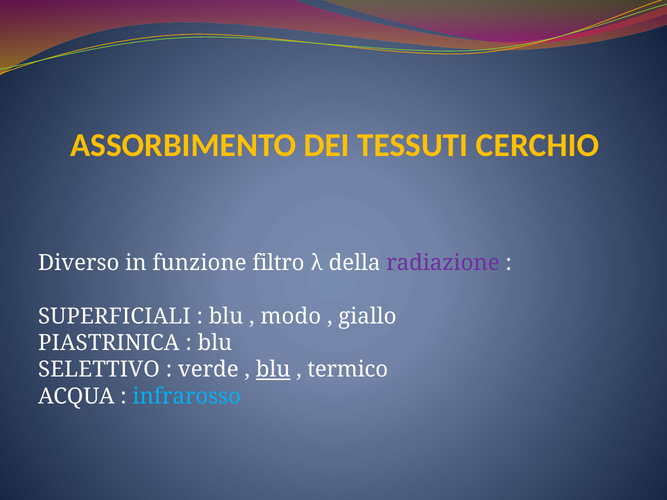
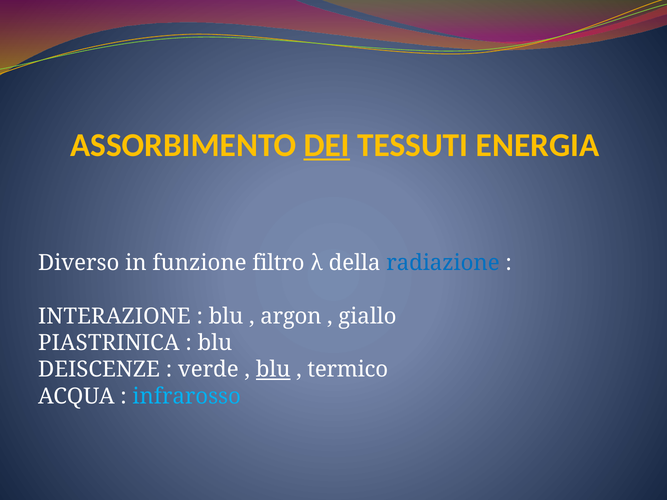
DEI underline: none -> present
CERCHIO: CERCHIO -> ENERGIA
radiazione colour: purple -> blue
SUPERFICIALI: SUPERFICIALI -> INTERAZIONE
modo: modo -> argon
SELETTIVO: SELETTIVO -> DEISCENZE
